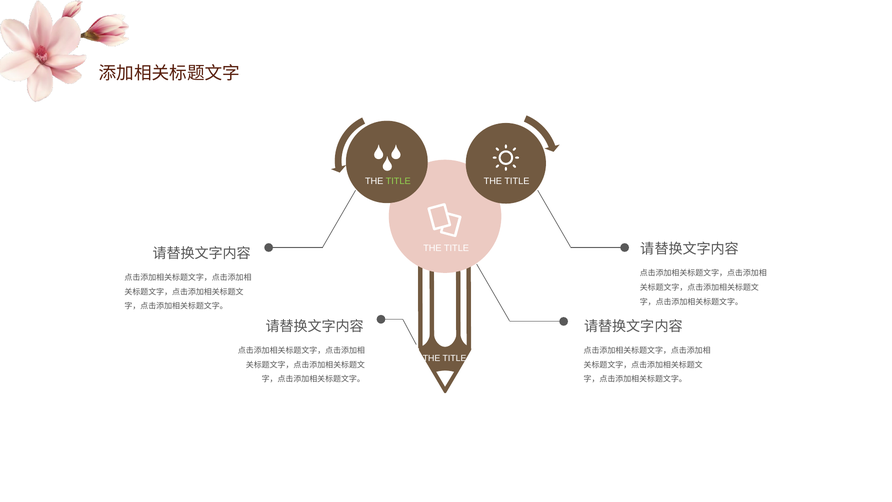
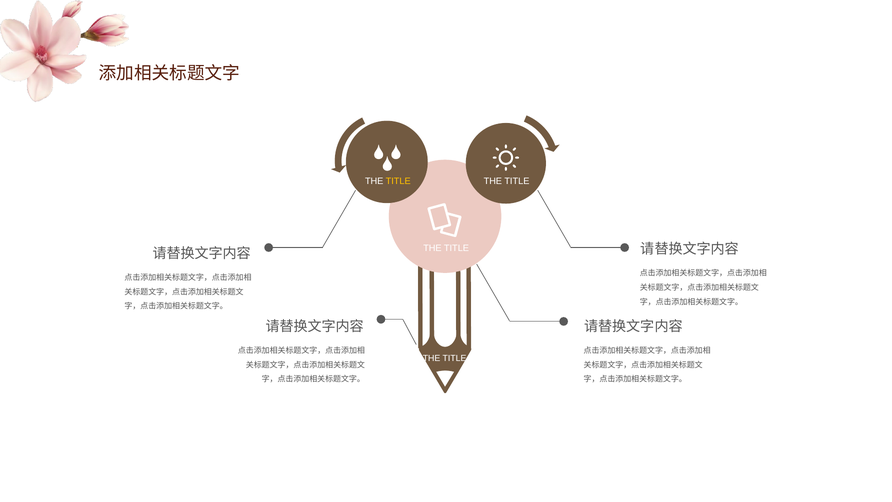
TITLE at (398, 181) colour: light green -> yellow
